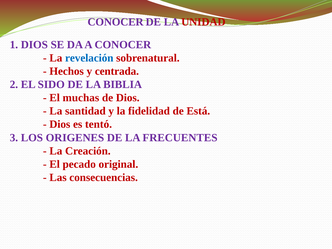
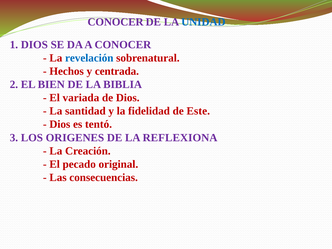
UNIDAD colour: red -> blue
SIDO: SIDO -> BIEN
muchas: muchas -> variada
Está: Está -> Este
FRECUENTES: FRECUENTES -> REFLEXIONA
